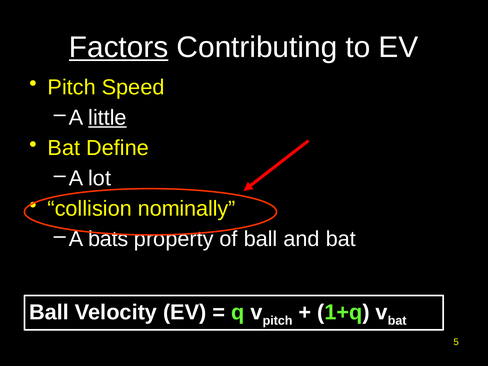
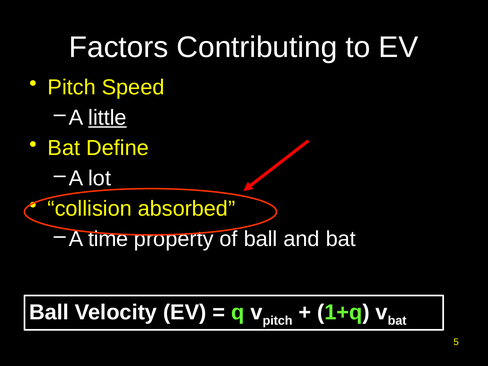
Factors underline: present -> none
nominally: nominally -> absorbed
bats: bats -> time
